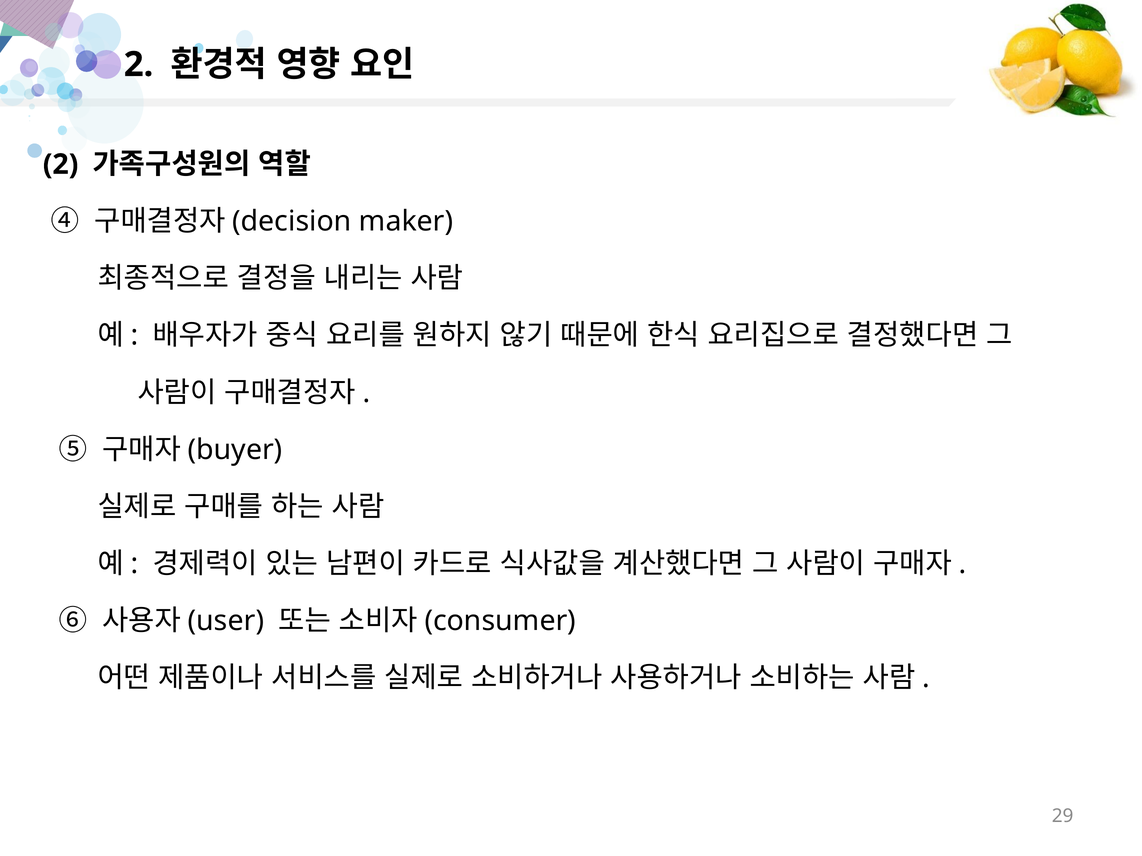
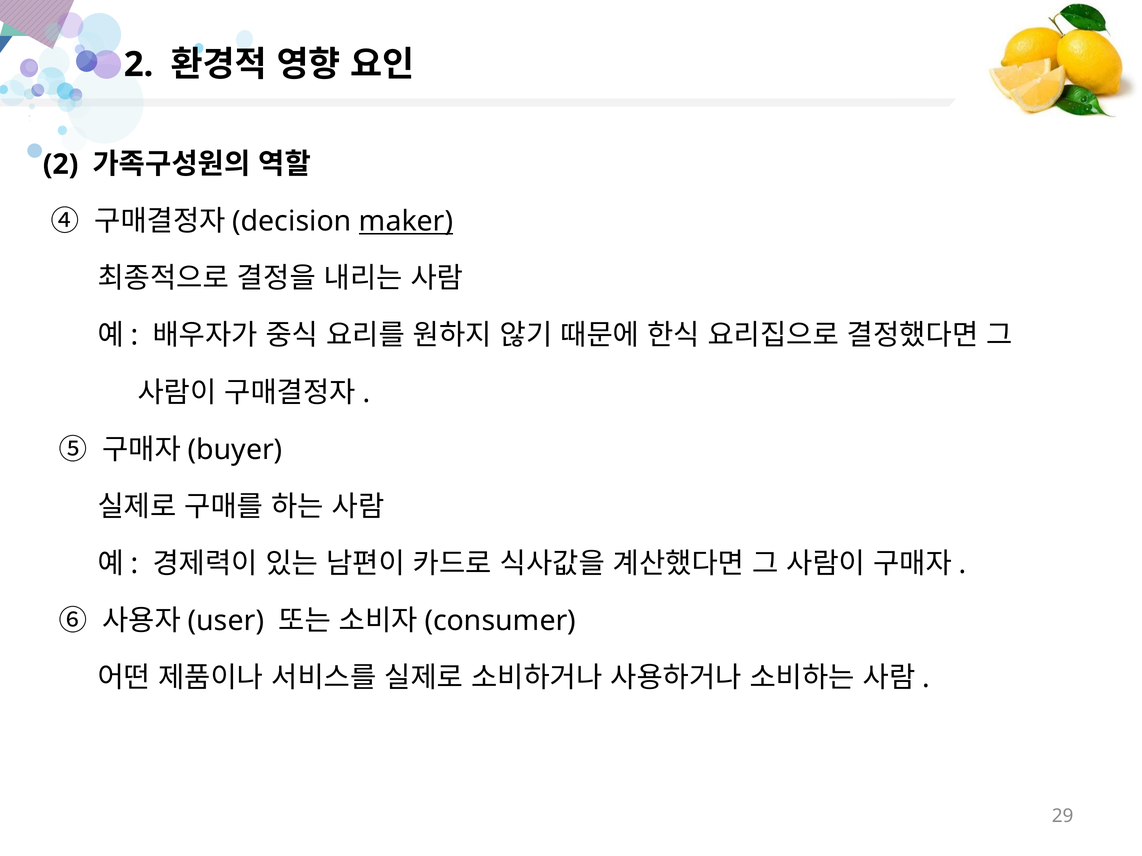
maker underline: none -> present
